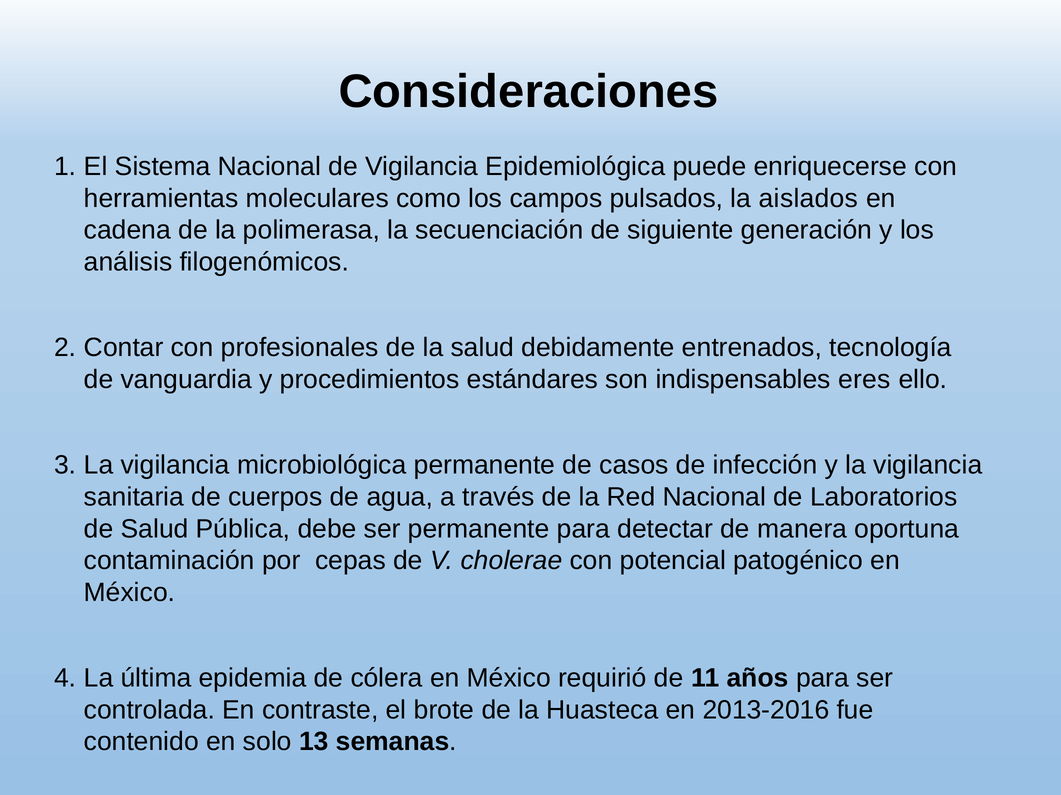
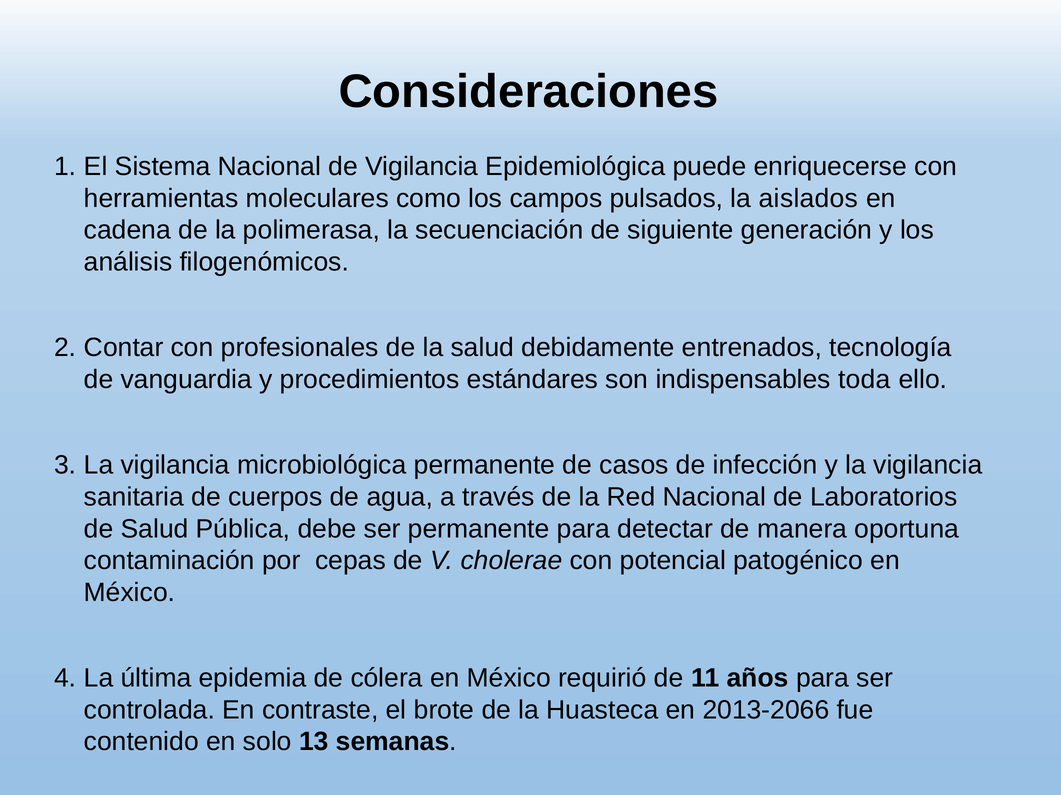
eres: eres -> toda
2013-2016: 2013-2016 -> 2013-2066
